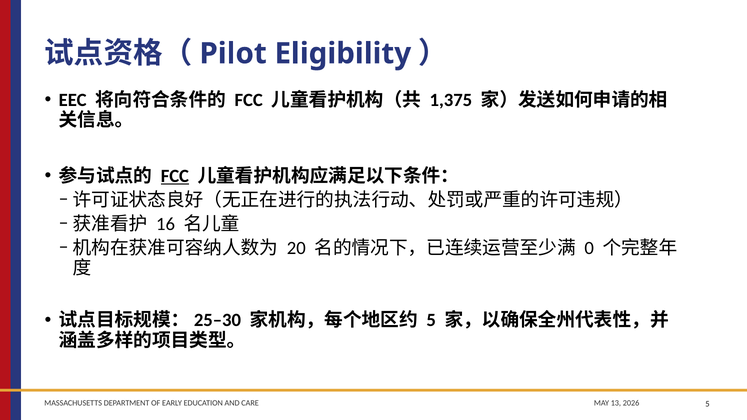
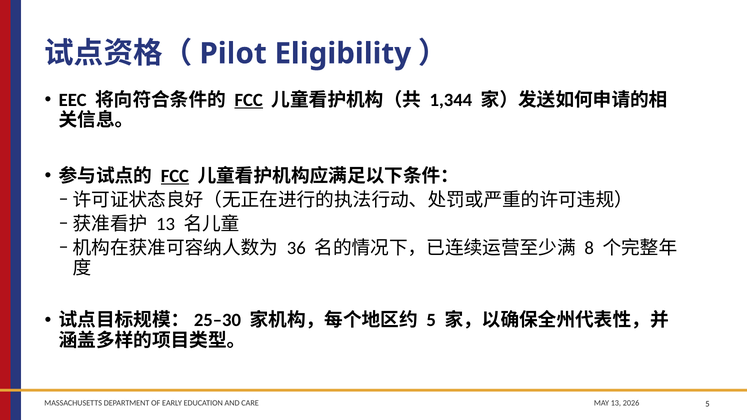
FCC at (249, 100) underline: none -> present
1,375: 1,375 -> 1,344
16 at (166, 224): 16 -> 13
20: 20 -> 36
0: 0 -> 8
